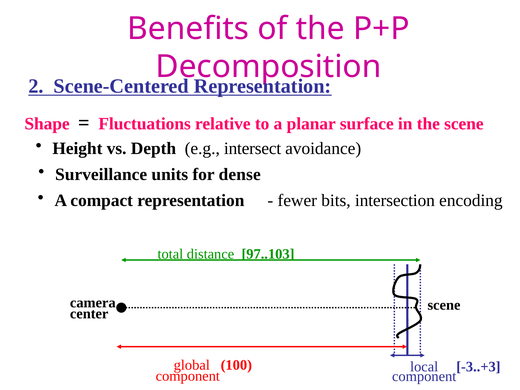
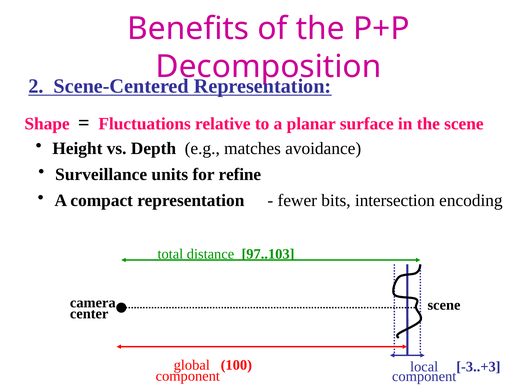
intersect: intersect -> matches
dense: dense -> refine
